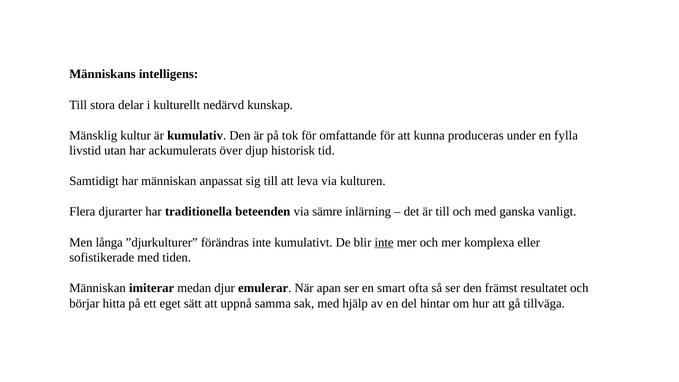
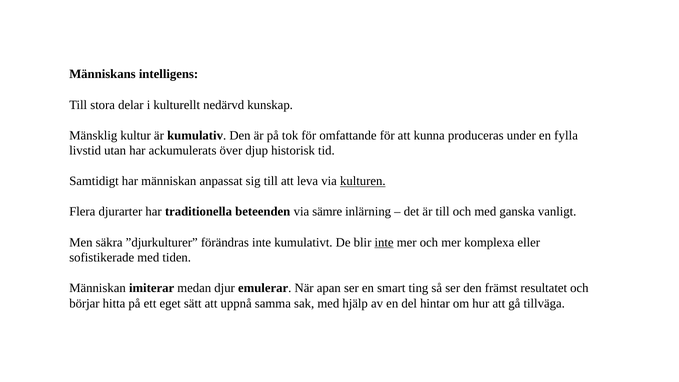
kulturen underline: none -> present
långa: långa -> säkra
ofta: ofta -> ting
